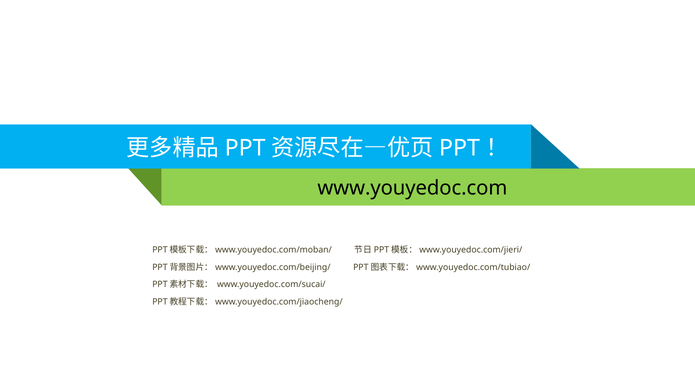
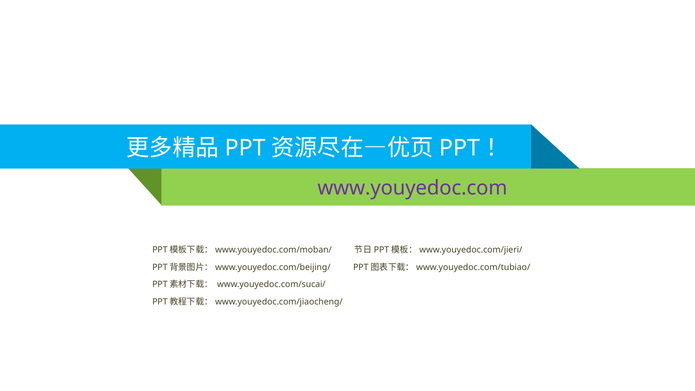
www.youyedoc.com colour: black -> purple
